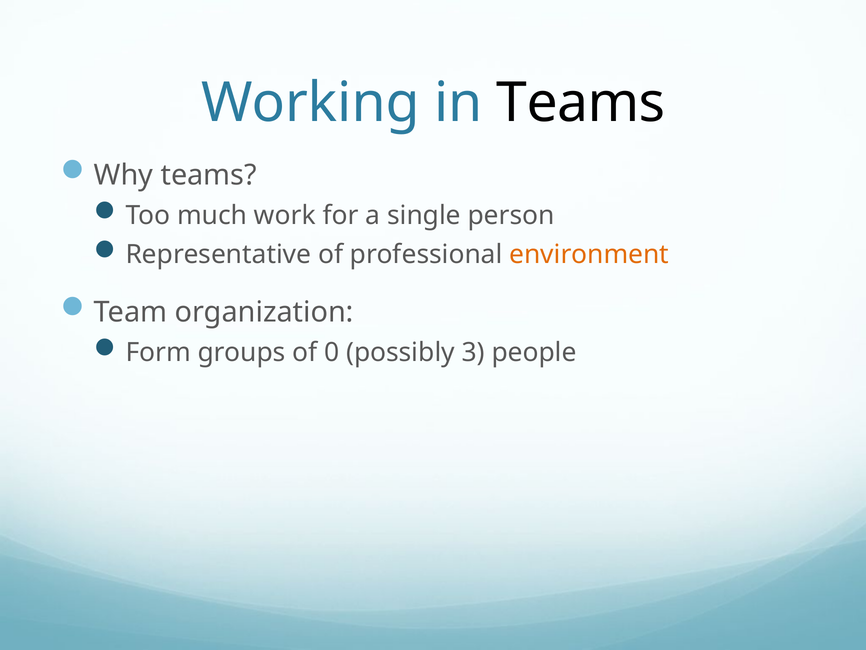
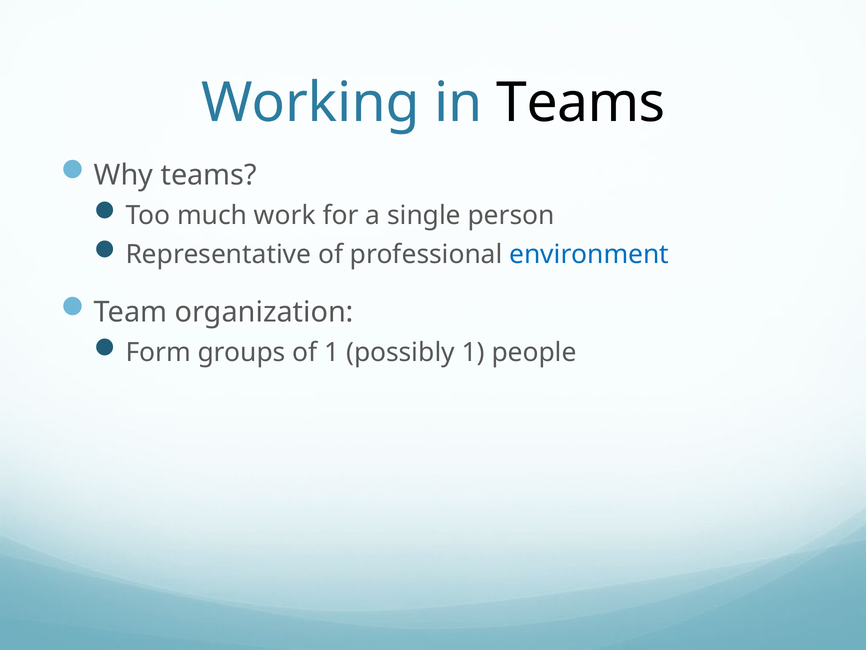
environment colour: orange -> blue
of 0: 0 -> 1
possibly 3: 3 -> 1
